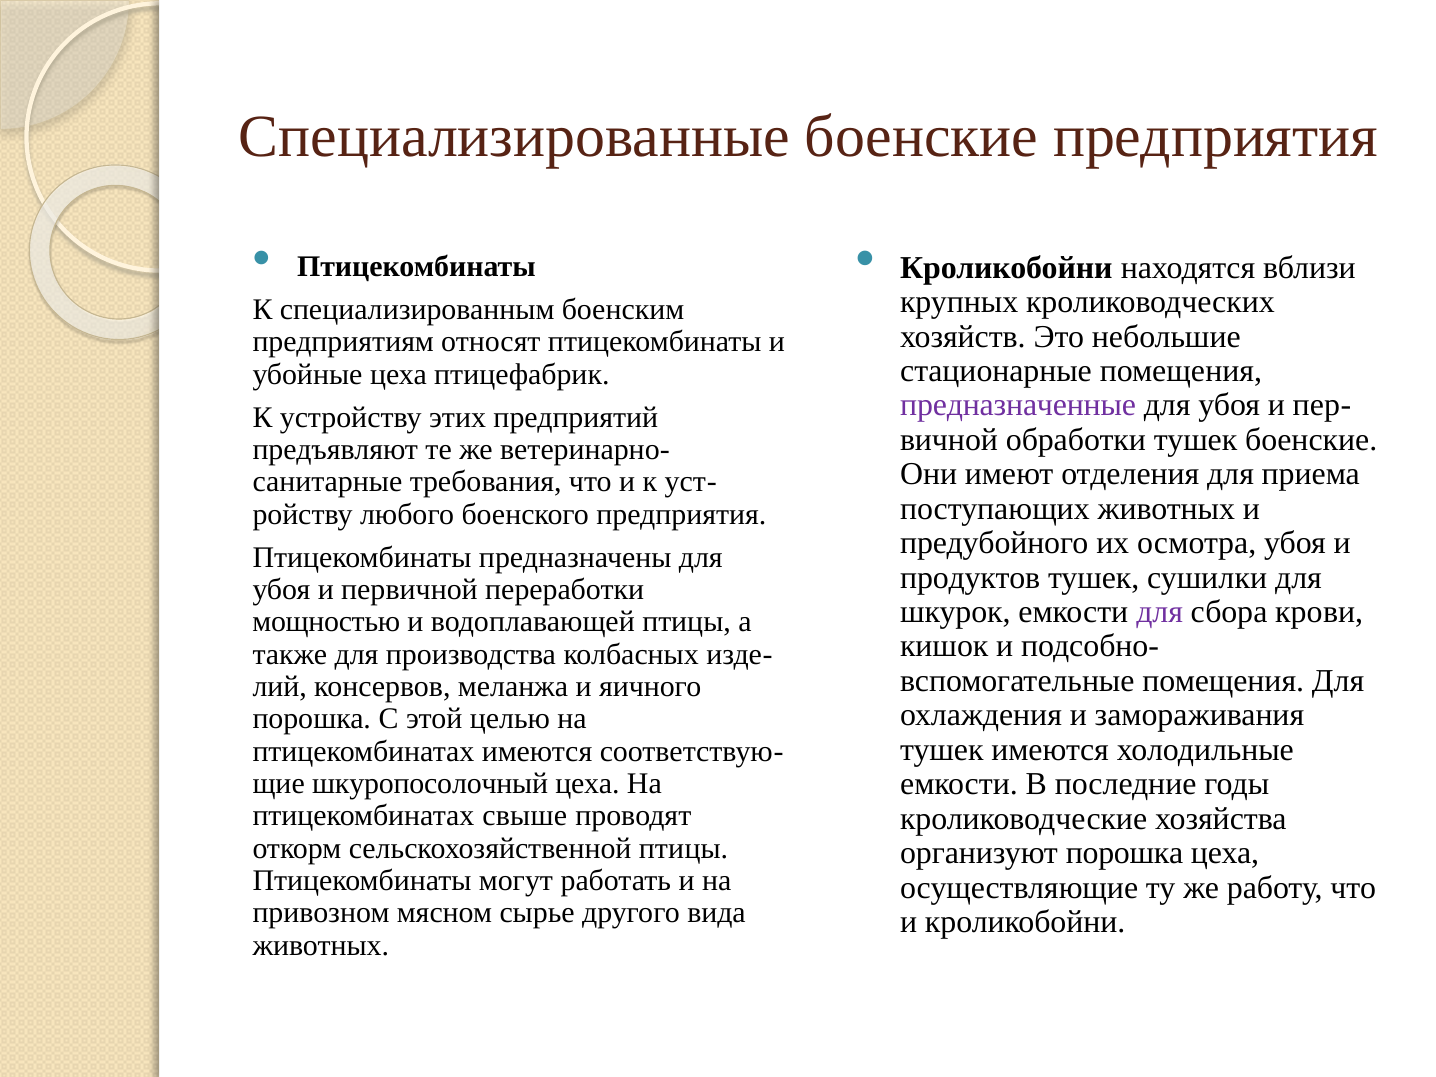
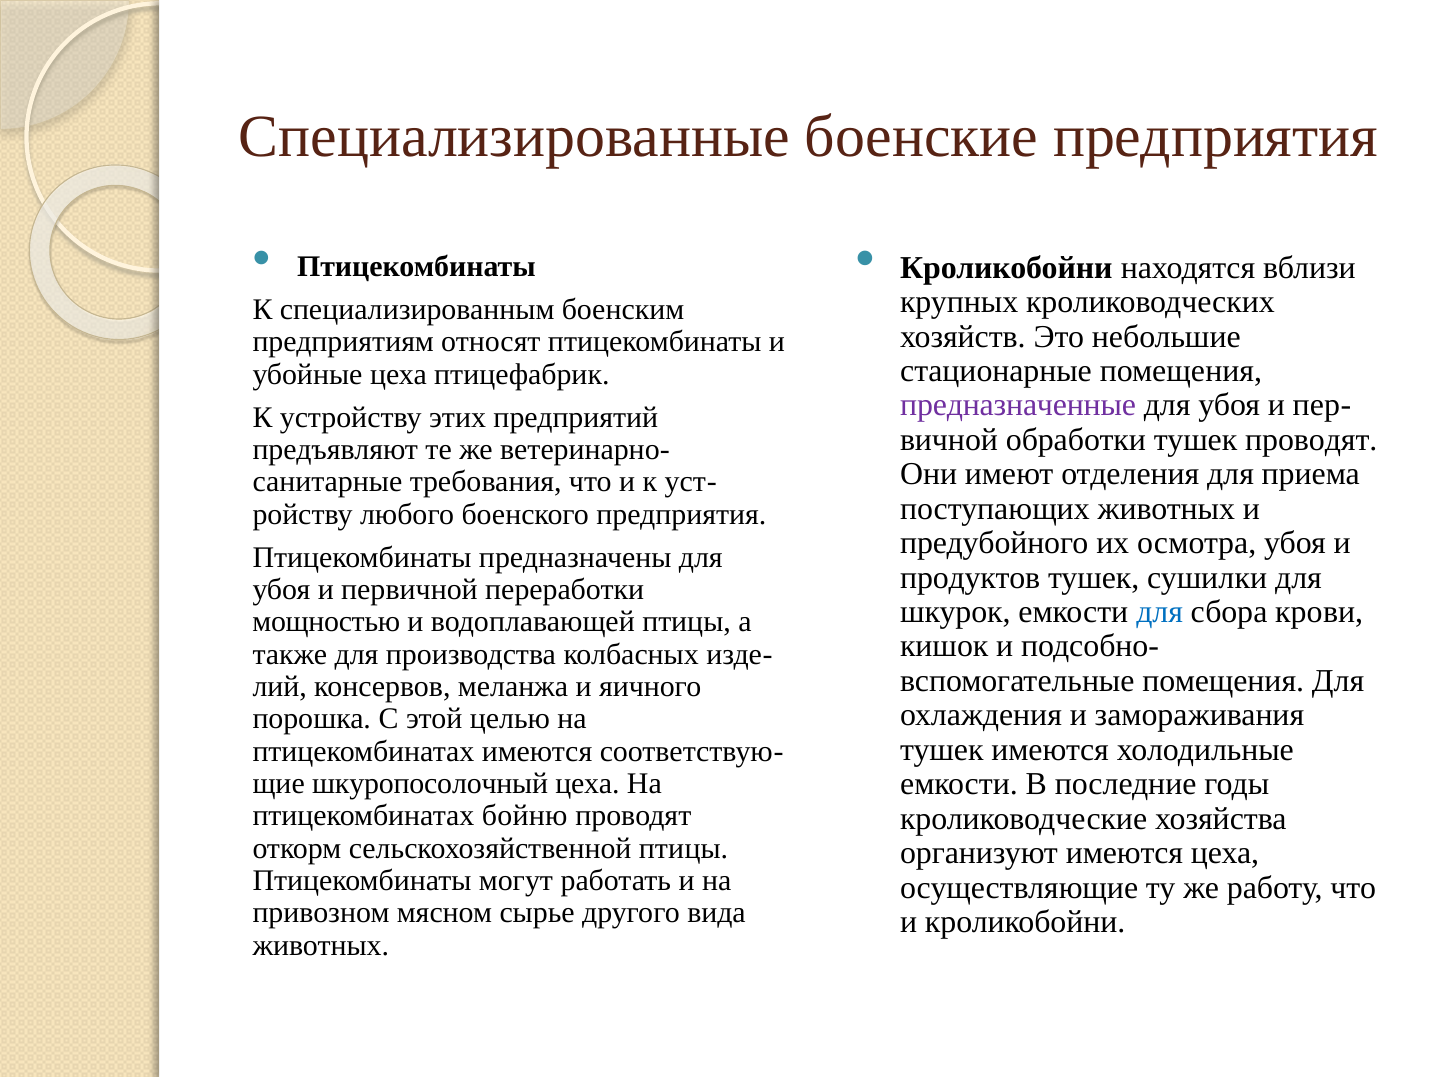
тушек боенские: боенские -> проводят
для at (1160, 612) colour: purple -> blue
свыше: свыше -> бойню
организуют порошка: порошка -> имеются
